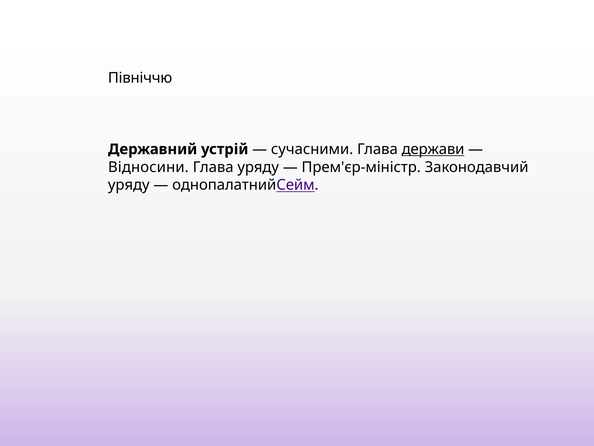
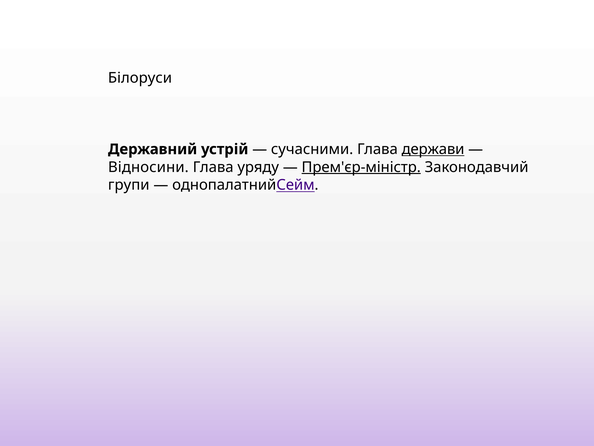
Північчю: Північчю -> Білоруси
Прем'єр-міністр underline: none -> present
уряду at (129, 185): уряду -> групи
